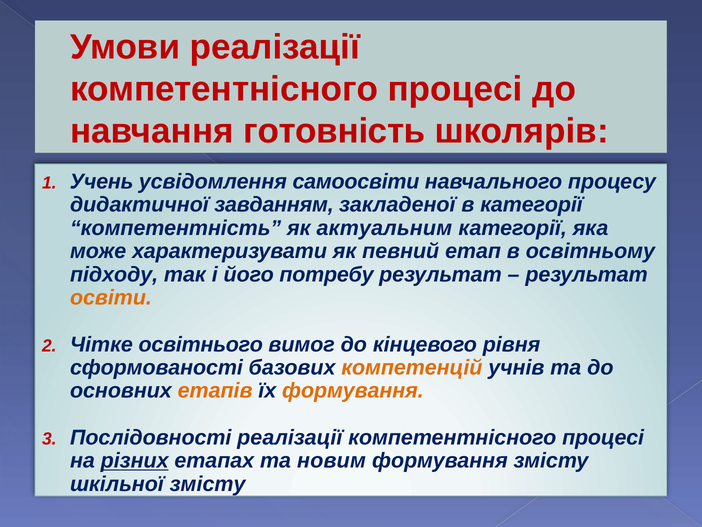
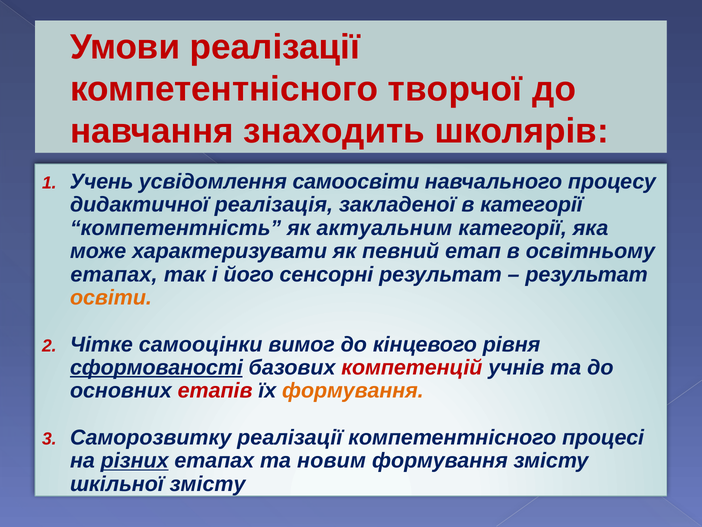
процесі at (455, 89): процесі -> творчої
готовність: готовність -> знаходить
завданням: завданням -> реалізація
підходу at (114, 274): підходу -> етапах
потребу: потребу -> сенсорні
освітнього: освітнього -> самооцінки
сформованості underline: none -> present
компетенцій colour: orange -> red
етапів colour: orange -> red
Послідовності: Послідовності -> Саморозвитку
